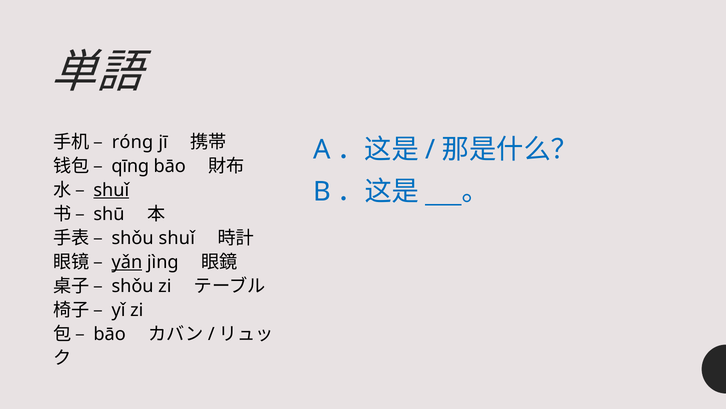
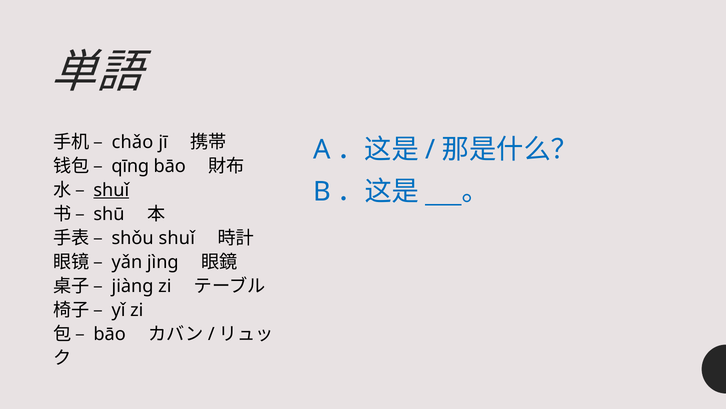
róng: róng -> chǎo
yǎn underline: present -> none
shǒu at (133, 286): shǒu -> jiàng
